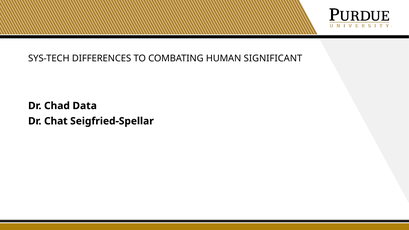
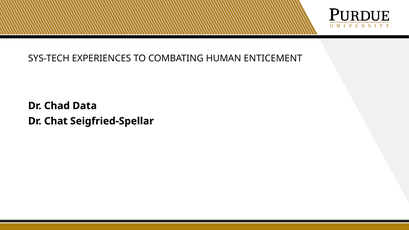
DIFFERENCES: DIFFERENCES -> EXPERIENCES
SIGNIFICANT: SIGNIFICANT -> ENTICEMENT
